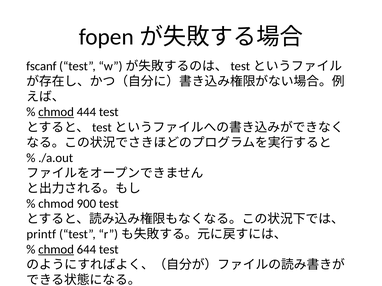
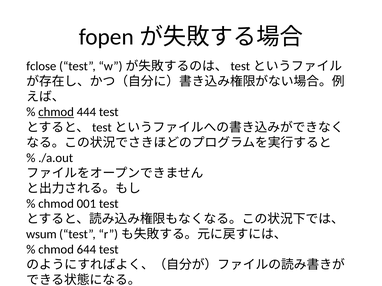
fscanf: fscanf -> fclose
900: 900 -> 001
printf: printf -> wsum
chmod at (56, 250) underline: present -> none
